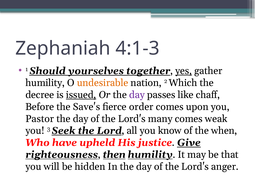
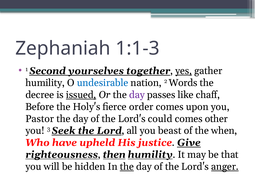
4:1-3: 4:1-3 -> 1:1-3
Should: Should -> Second
undesirable colour: orange -> blue
Which: Which -> Words
Save's: Save's -> Holy's
many: many -> could
weak: weak -> other
know: know -> beast
the at (127, 166) underline: none -> present
anger underline: none -> present
